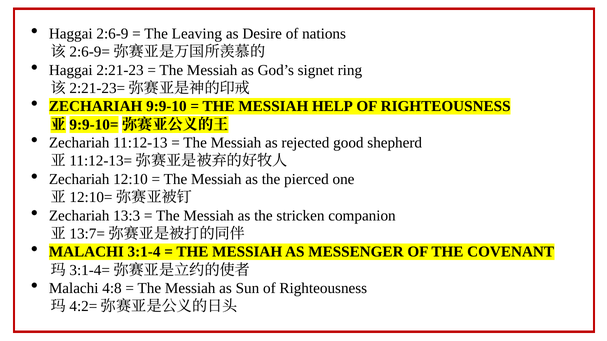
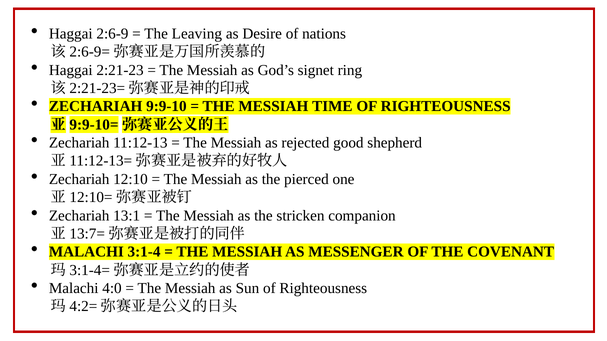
HELP: HELP -> TIME
13:3: 13:3 -> 13:1
4:8: 4:8 -> 4:0
